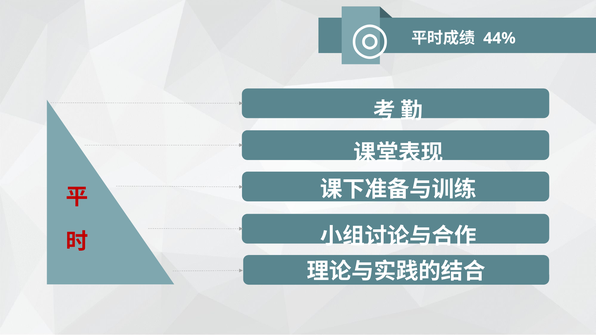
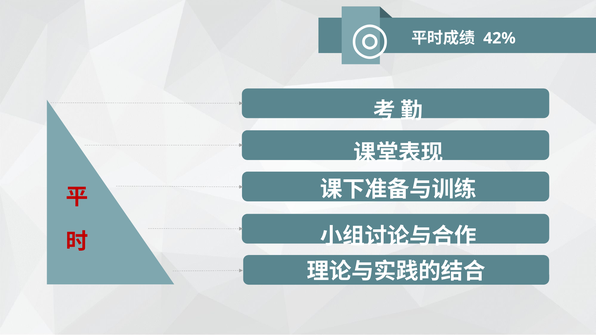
44%: 44% -> 42%
